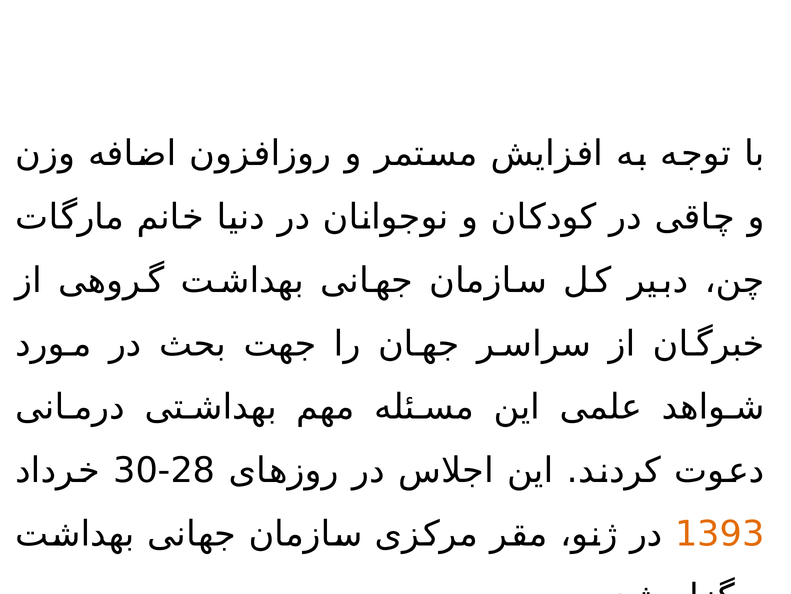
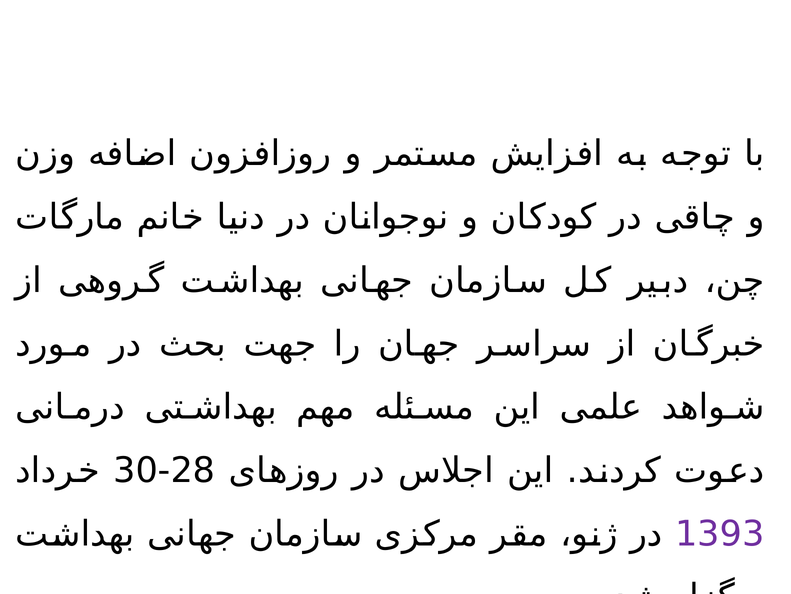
1393 colour: orange -> purple
